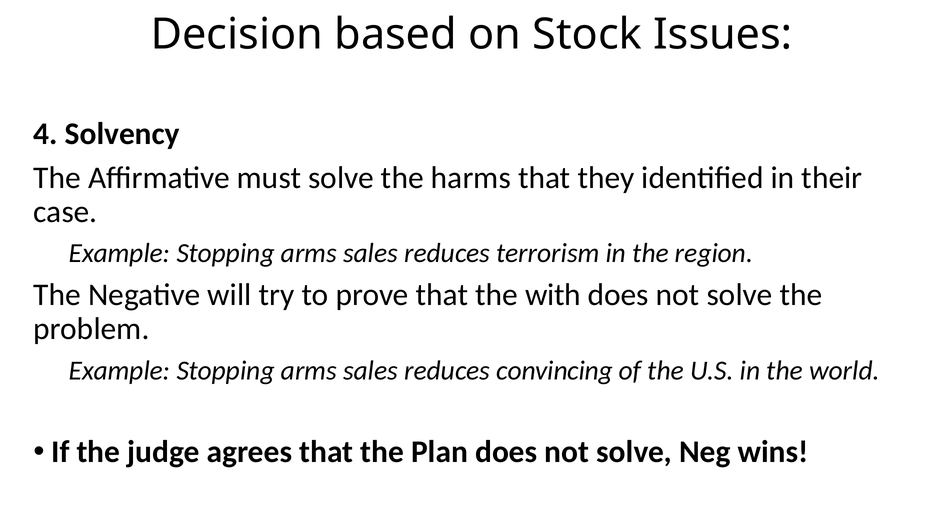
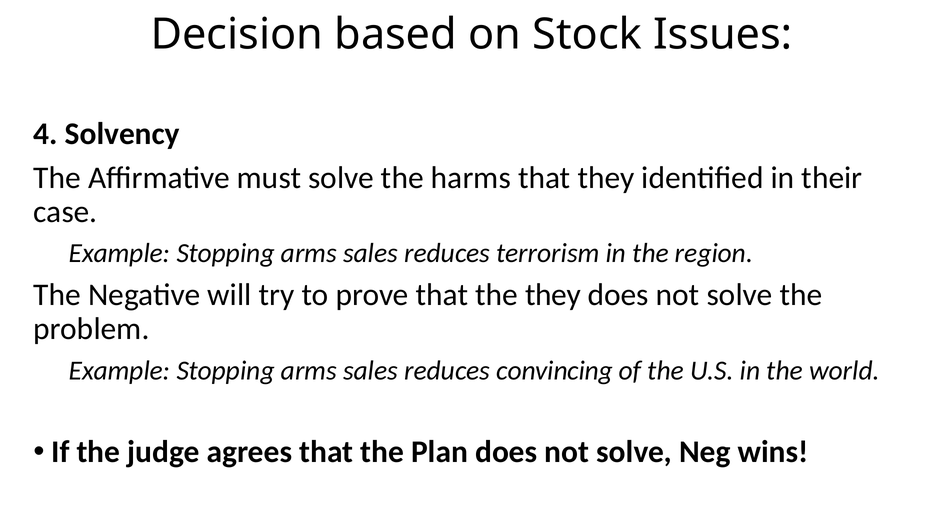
the with: with -> they
